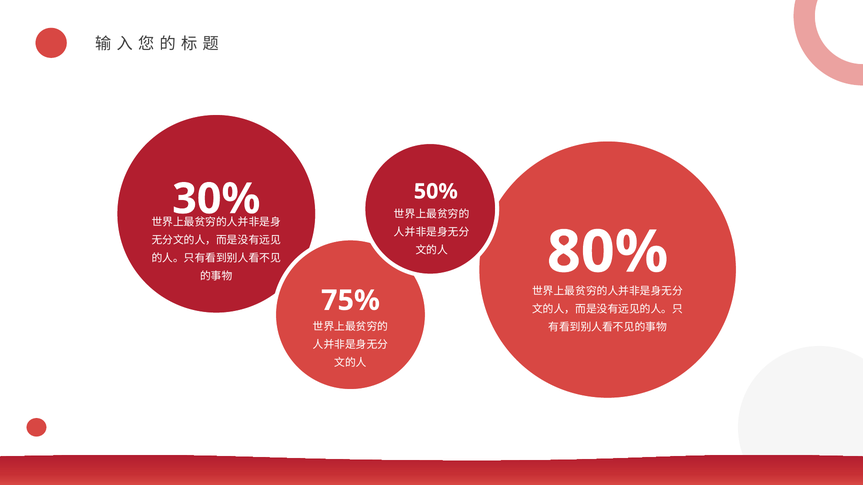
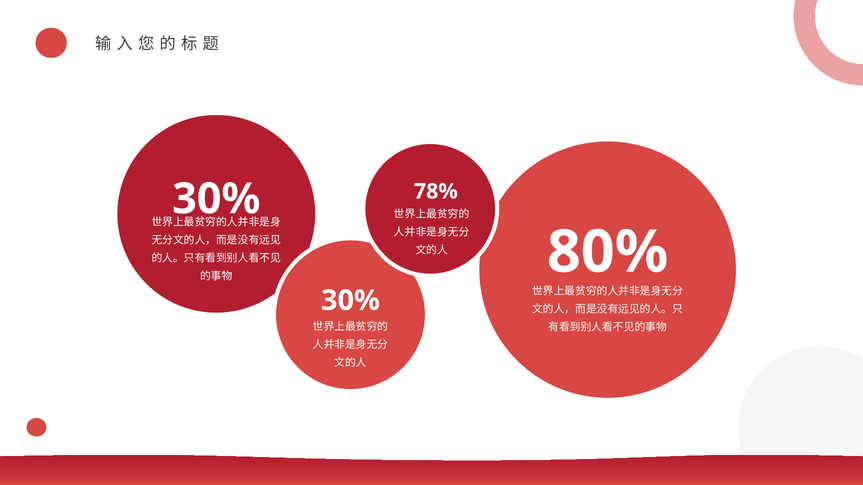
50%: 50% -> 78%
75% at (350, 301): 75% -> 30%
